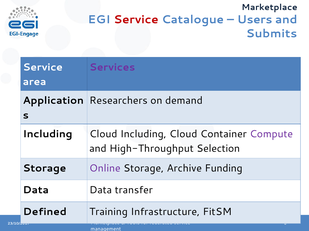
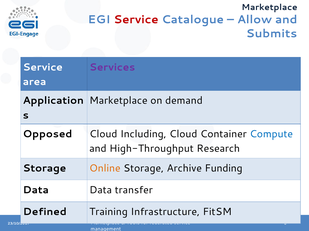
Users: Users -> Allow
Researchers at (118, 101): Researchers -> Marketplace
Including at (48, 134): Including -> Opposed
Compute colour: purple -> blue
Selection: Selection -> Research
Online colour: purple -> orange
